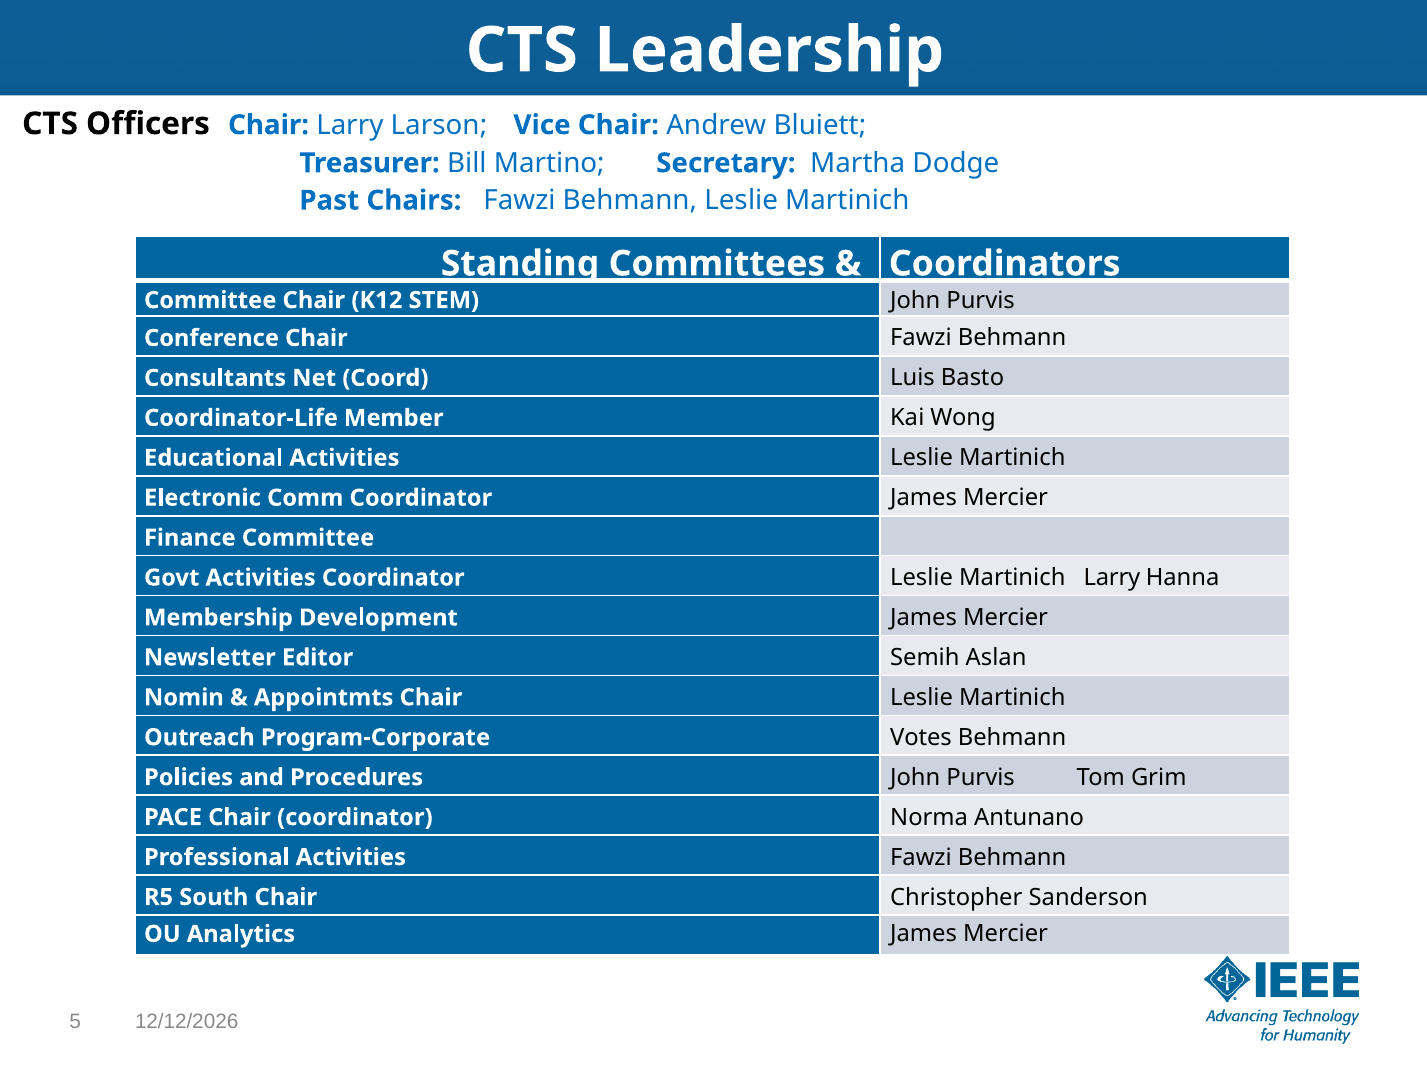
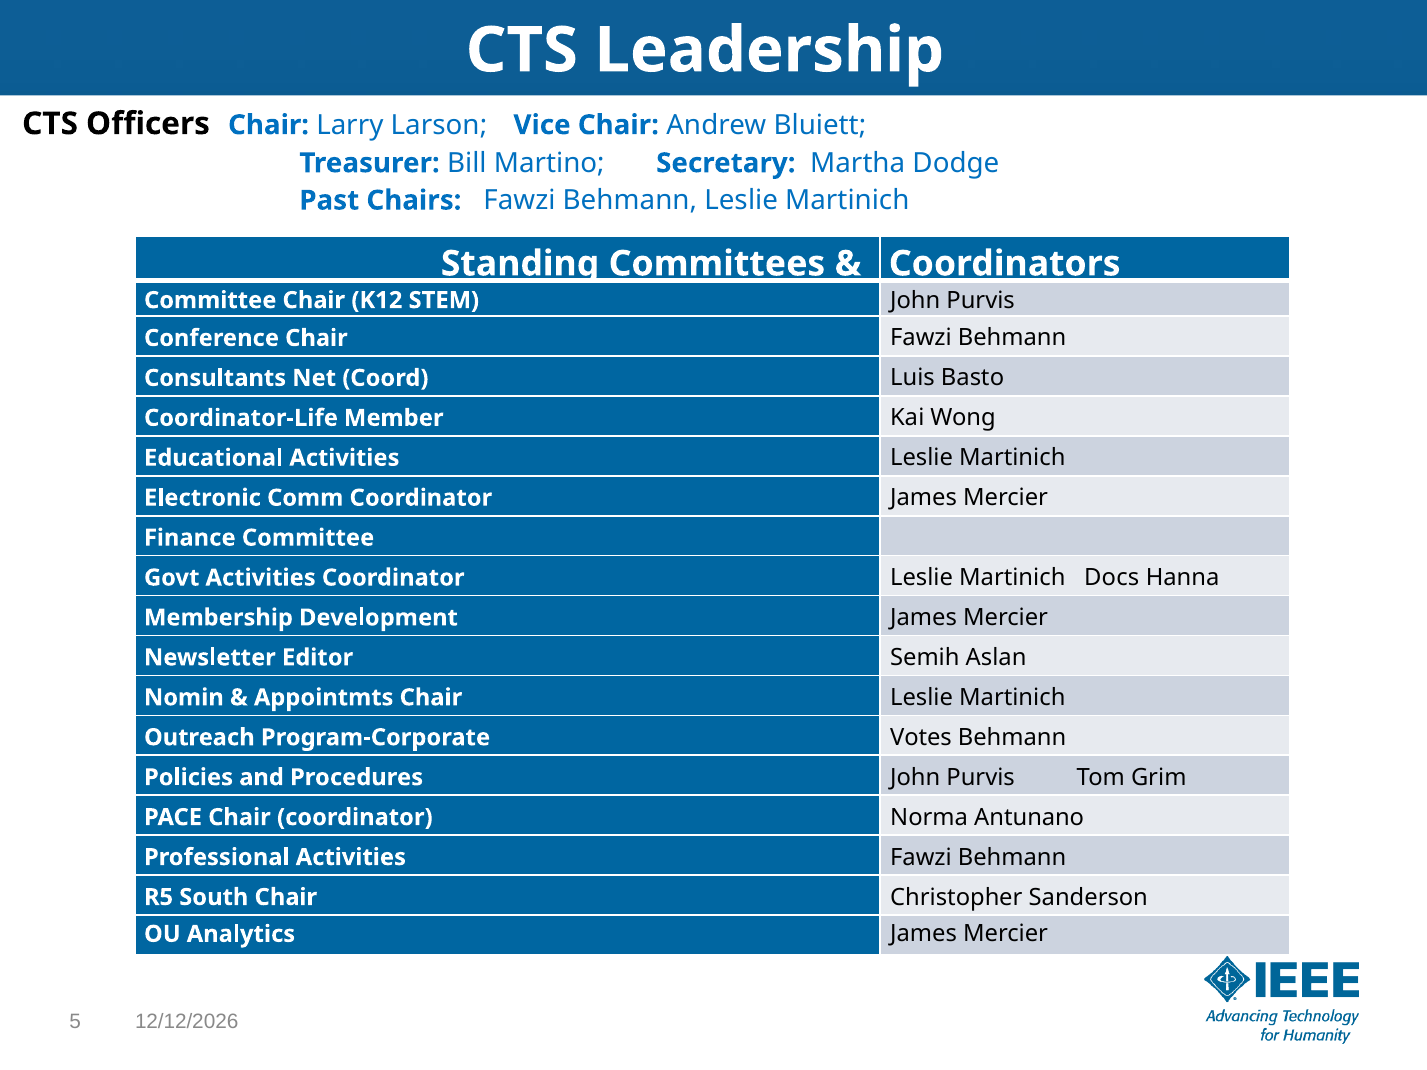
Martinich Larry: Larry -> Docs
